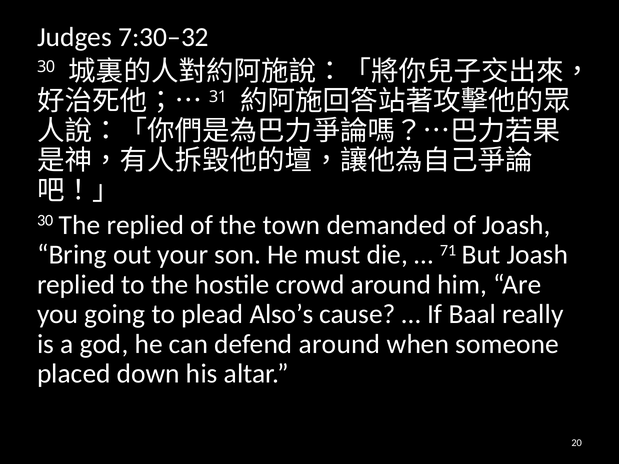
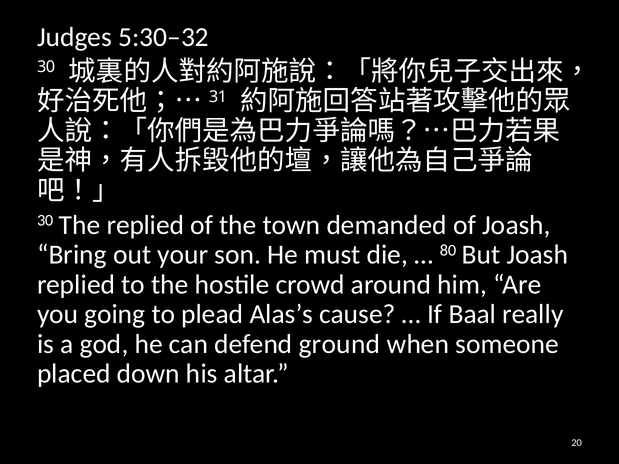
7:30–32: 7:30–32 -> 5:30–32
71: 71 -> 80
Also’s: Also’s -> Alas’s
defend around: around -> ground
